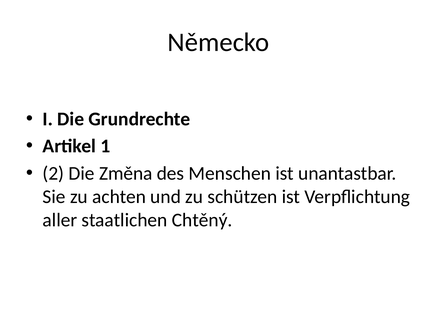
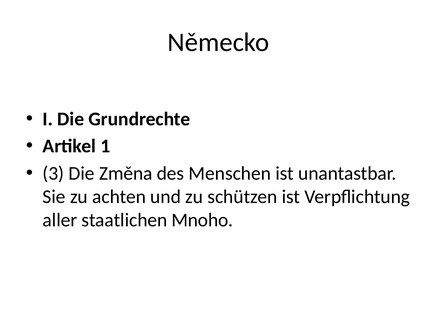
2: 2 -> 3
Chtěný: Chtěný -> Mnoho
